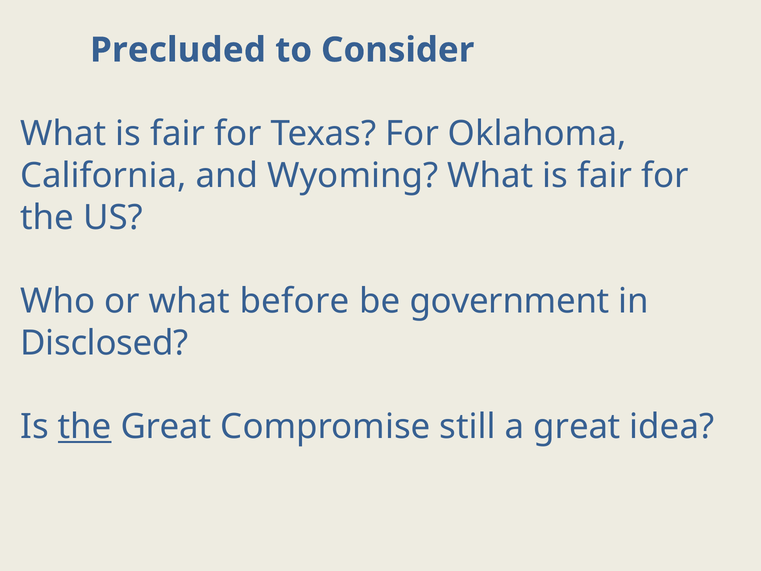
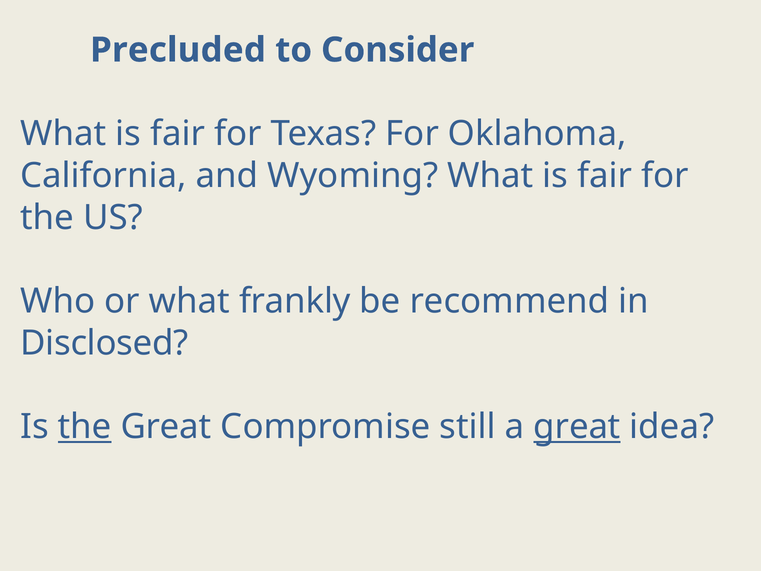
before: before -> frankly
government: government -> recommend
great at (577, 427) underline: none -> present
